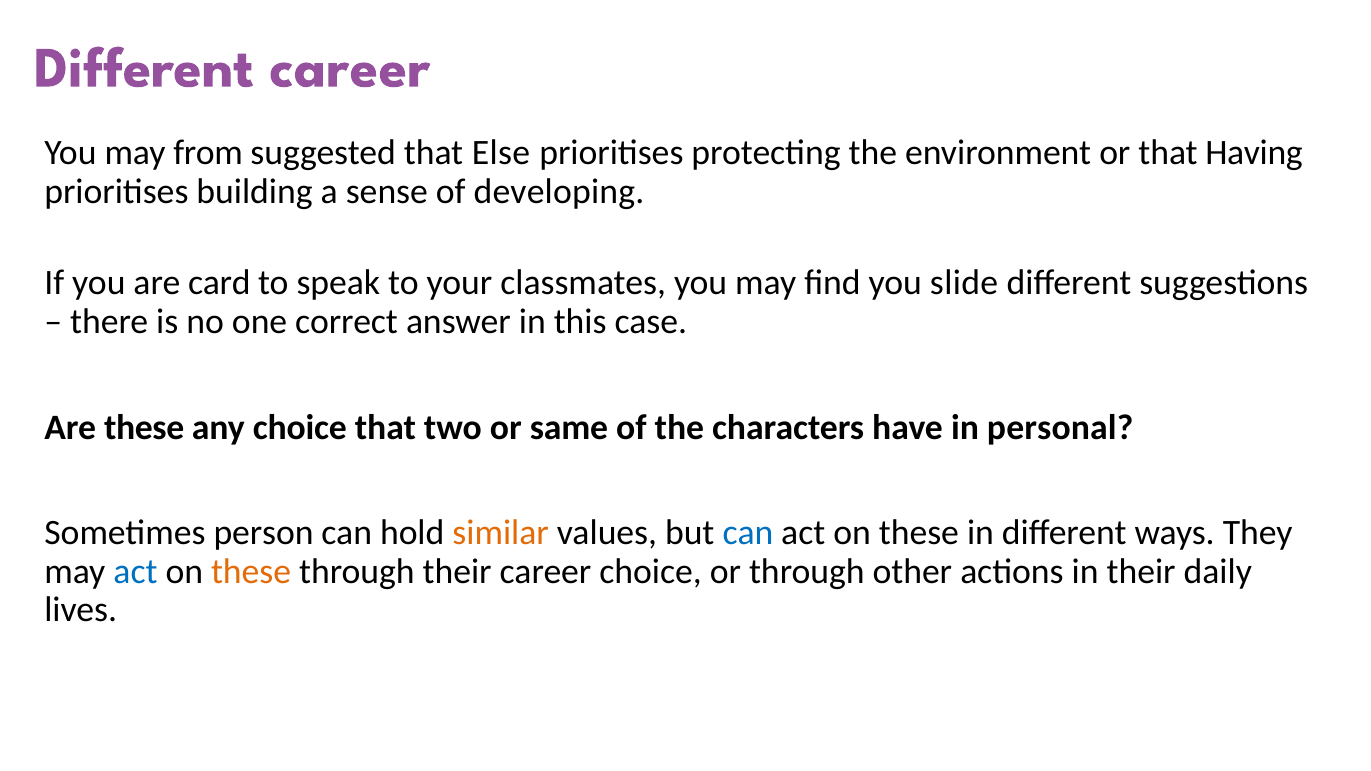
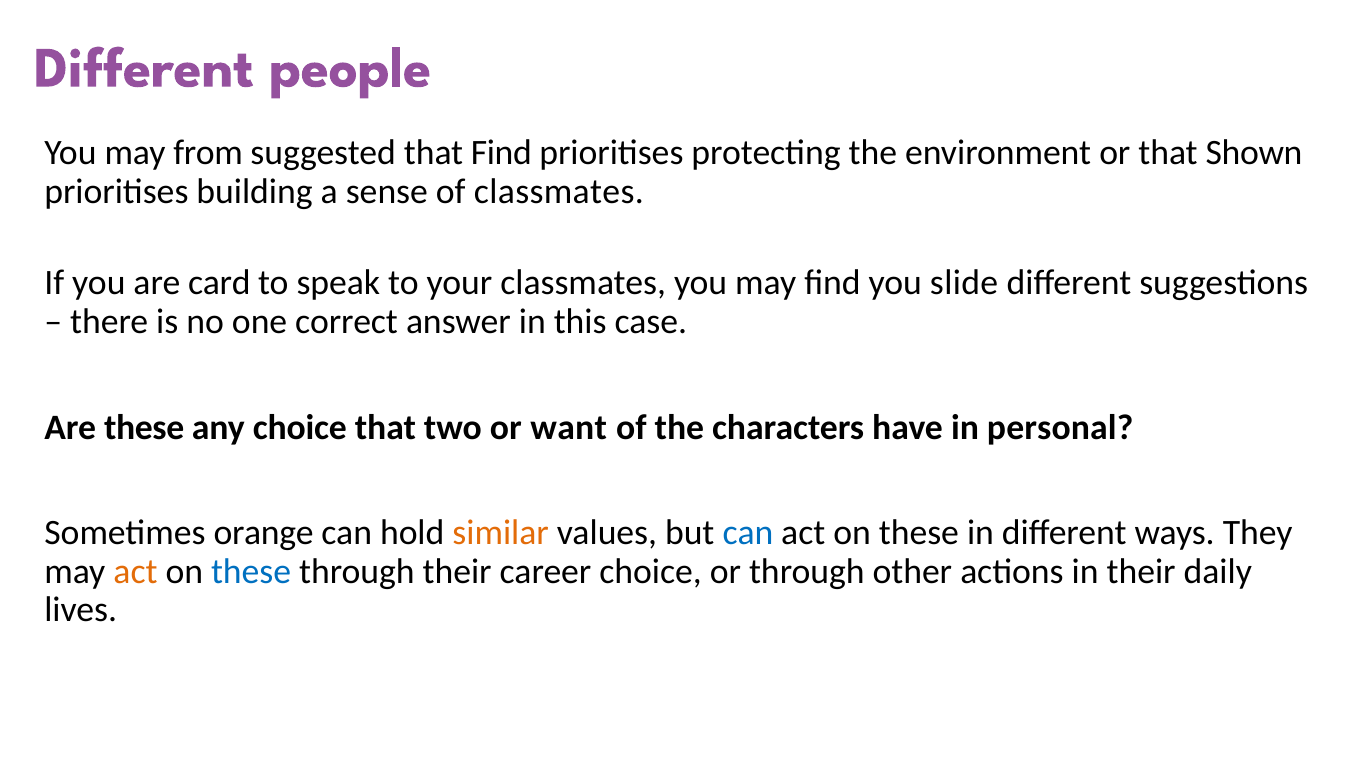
Different career: career -> people
that Else: Else -> Find
Having: Having -> Shown
of developing: developing -> classmates
same: same -> want
person: person -> orange
act at (135, 572) colour: blue -> orange
these at (251, 572) colour: orange -> blue
